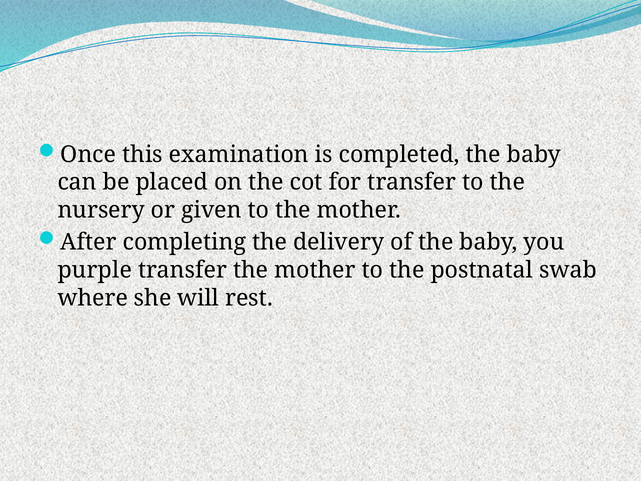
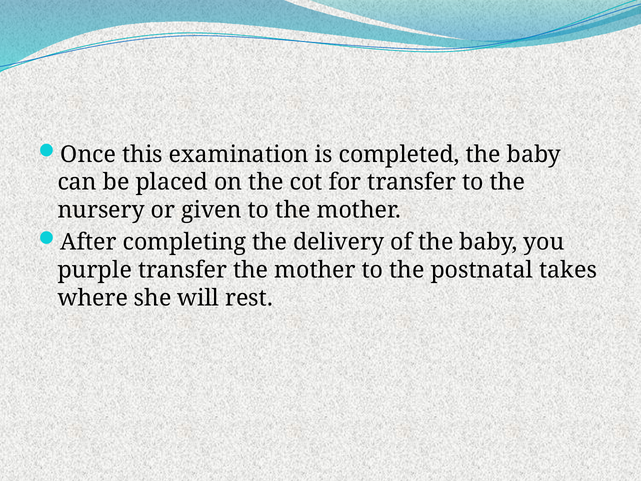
swab: swab -> takes
